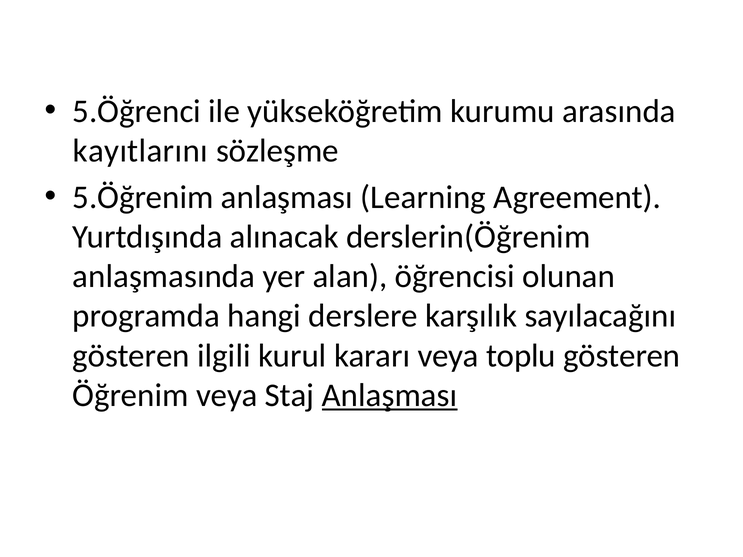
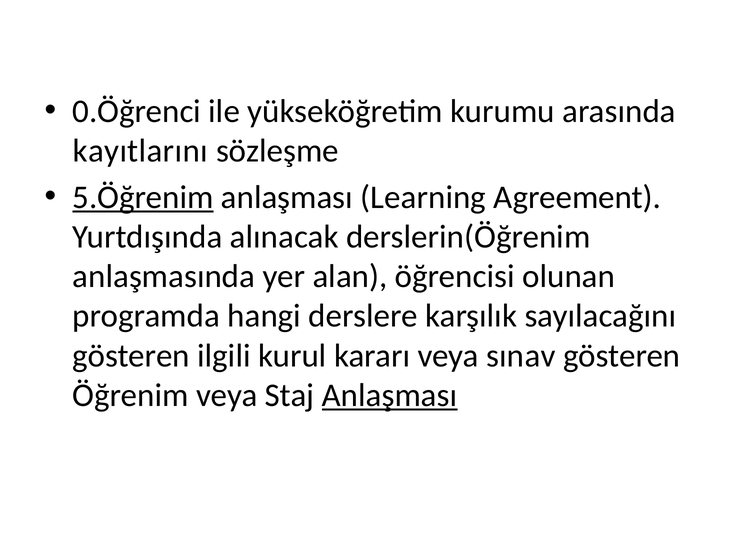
5.Öğrenci: 5.Öğrenci -> 0.Öğrenci
5.Öğrenim underline: none -> present
toplu: toplu -> sınav
